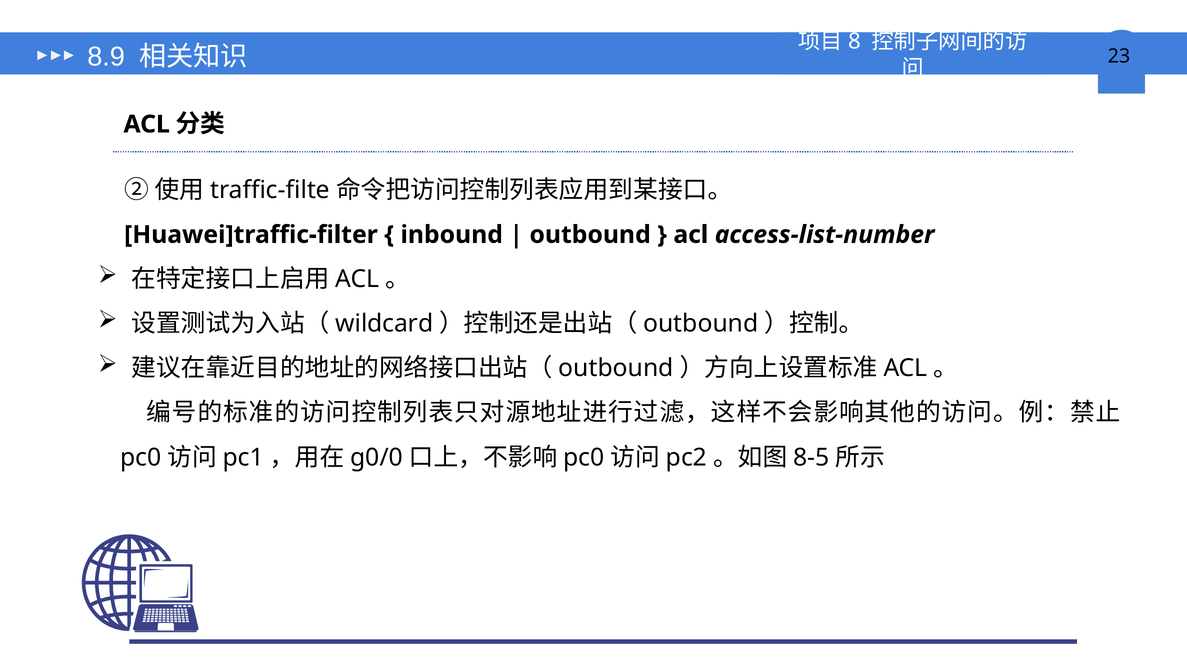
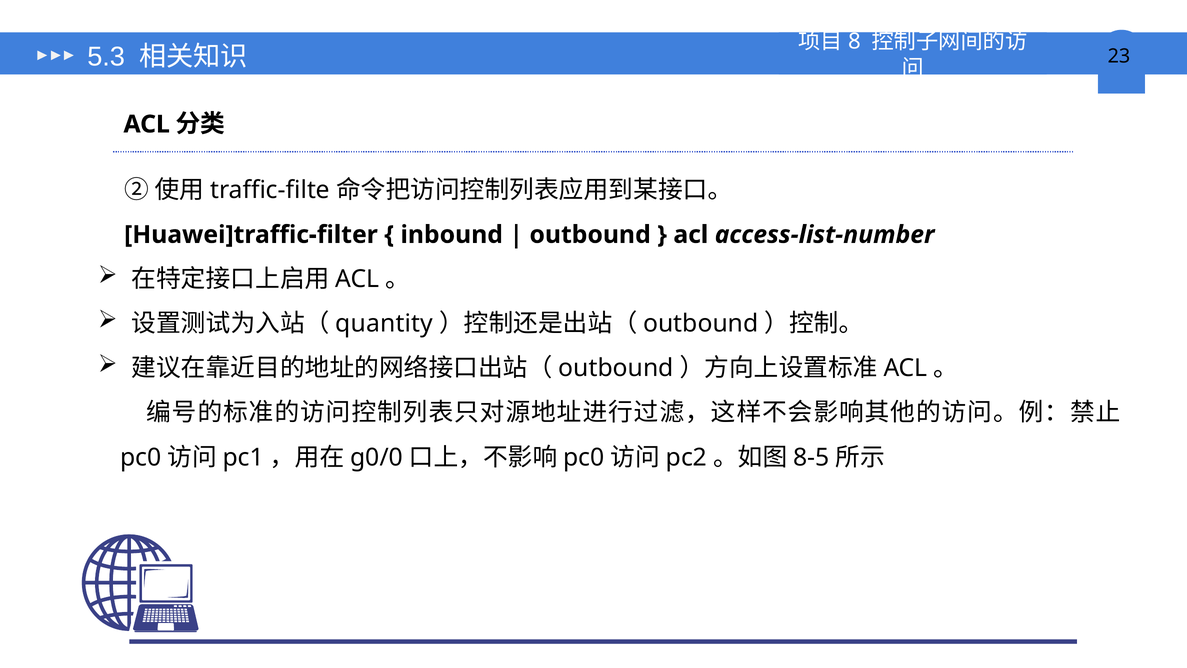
8.9: 8.9 -> 5.3
wildcard: wildcard -> quantity
